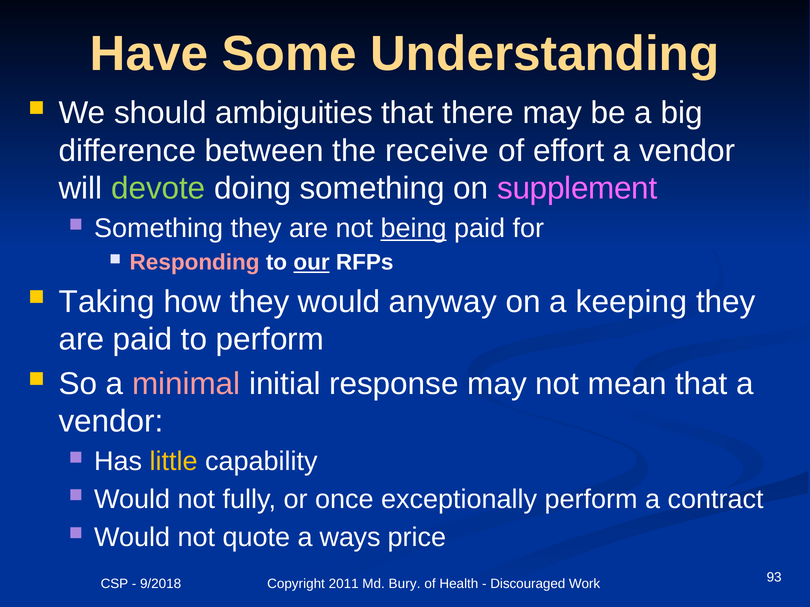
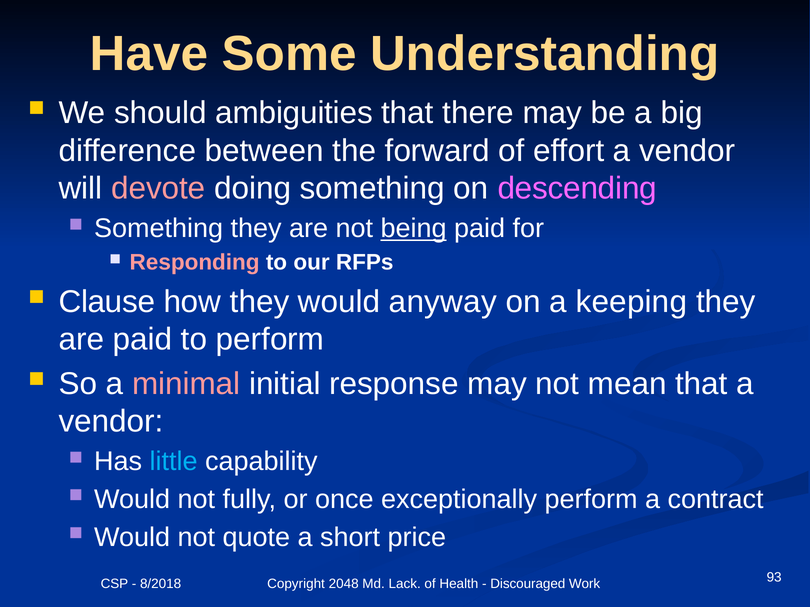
receive: receive -> forward
devote colour: light green -> pink
supplement: supplement -> descending
our underline: present -> none
Taking: Taking -> Clause
little colour: yellow -> light blue
ways: ways -> short
9/2018: 9/2018 -> 8/2018
2011: 2011 -> 2048
Bury: Bury -> Lack
